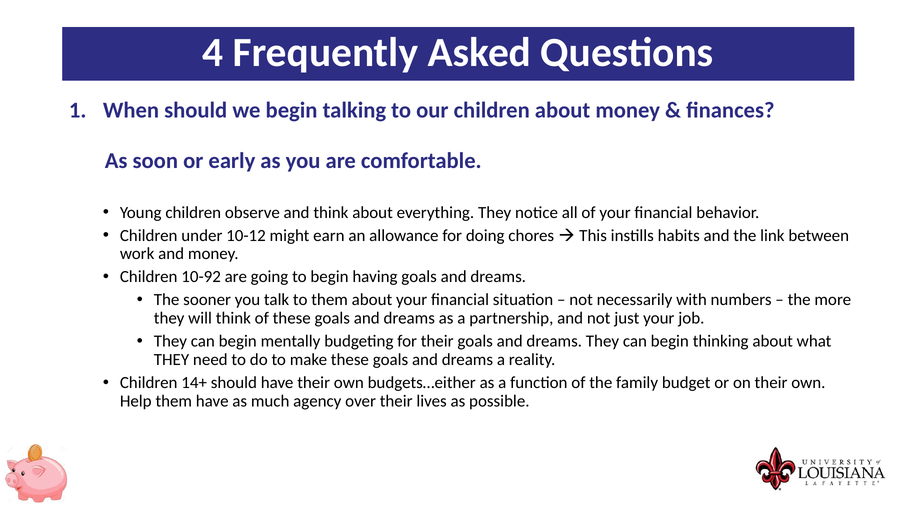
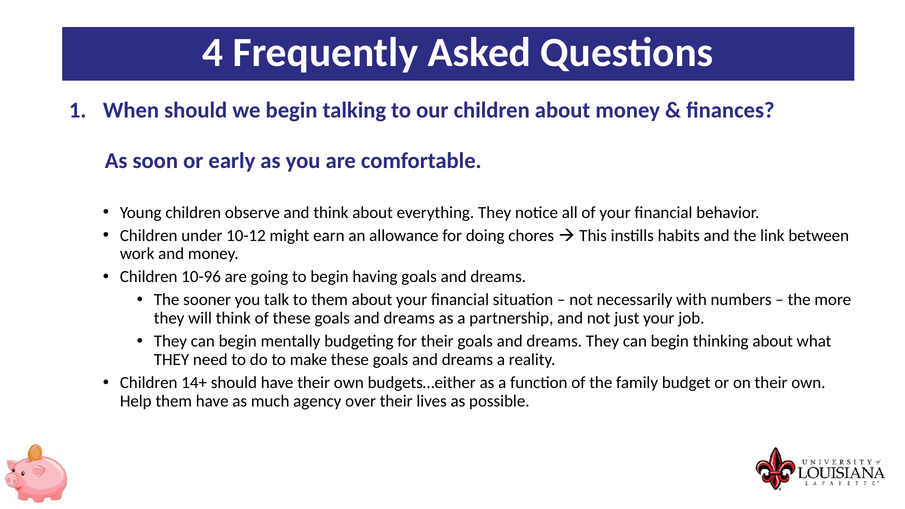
10-92: 10-92 -> 10-96
